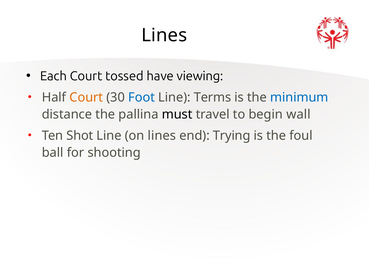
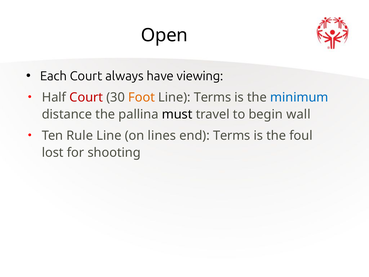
Lines at (164, 35): Lines -> Open
tossed: tossed -> always
Court at (86, 97) colour: orange -> red
Foot colour: blue -> orange
Shot: Shot -> Rule
end Trying: Trying -> Terms
ball: ball -> lost
